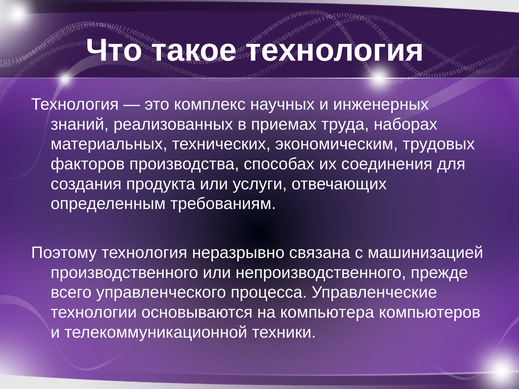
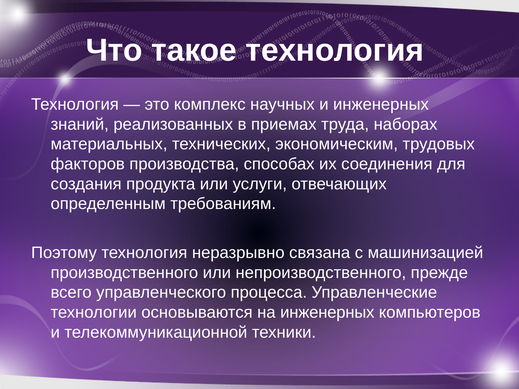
на компьютера: компьютера -> инженерных
